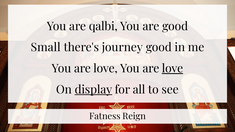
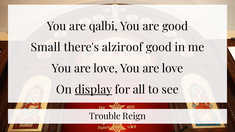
journey: journey -> alziroof
love at (173, 69) underline: present -> none
Fatness: Fatness -> Trouble
